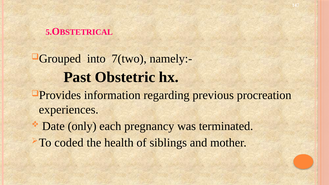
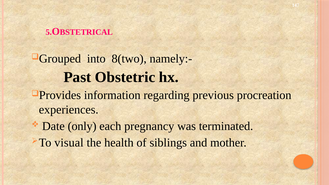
7(two: 7(two -> 8(two
coded: coded -> visual
